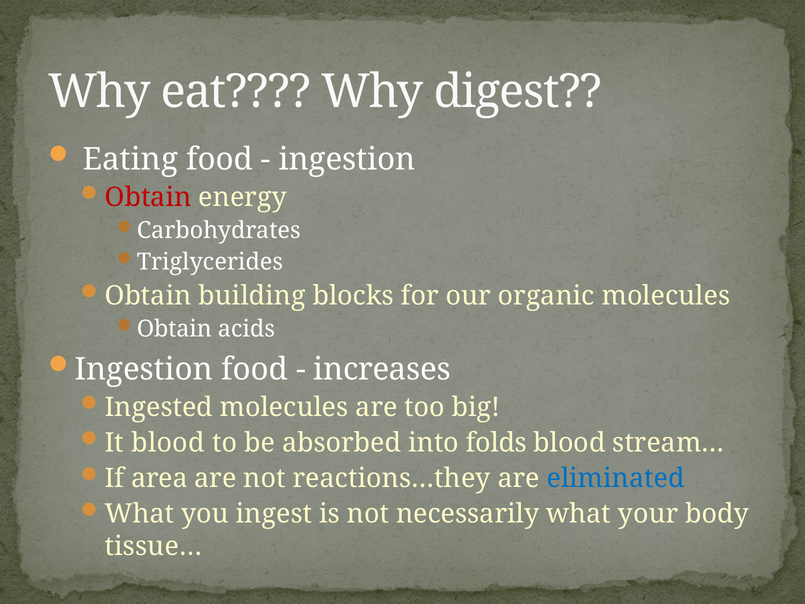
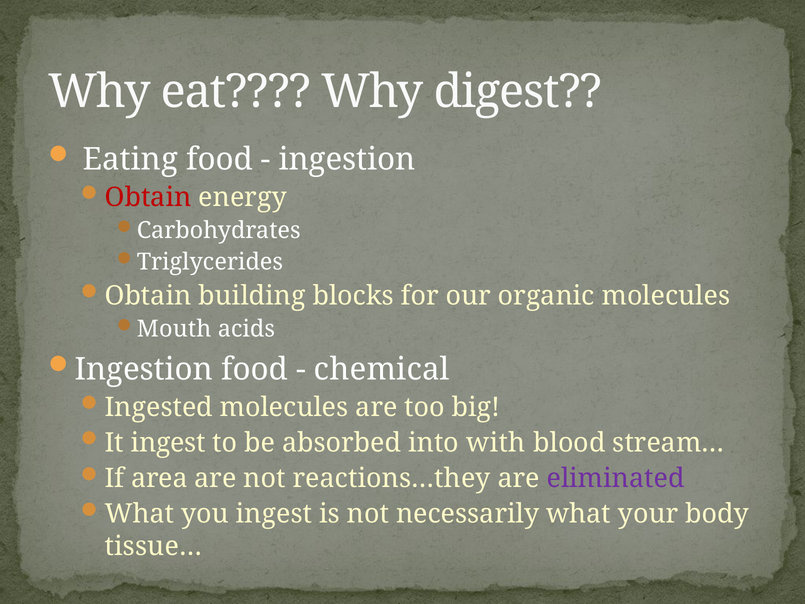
Obtain at (174, 329): Obtain -> Mouth
increases: increases -> chemical
It blood: blood -> ingest
folds: folds -> with
eliminated colour: blue -> purple
